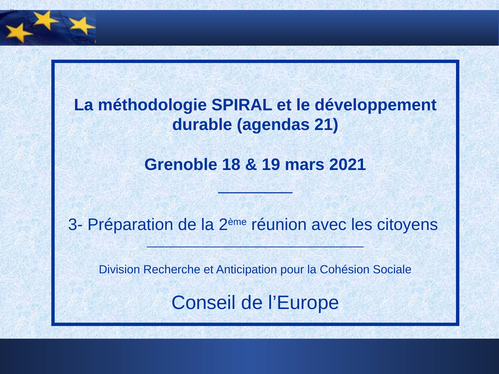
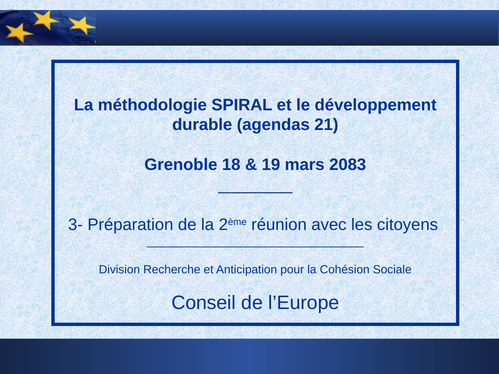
2021: 2021 -> 2083
